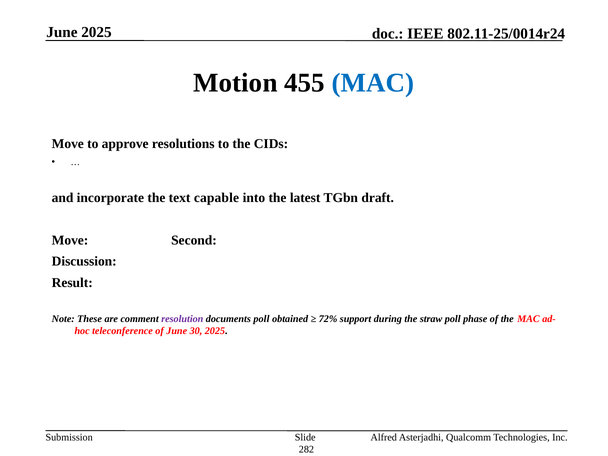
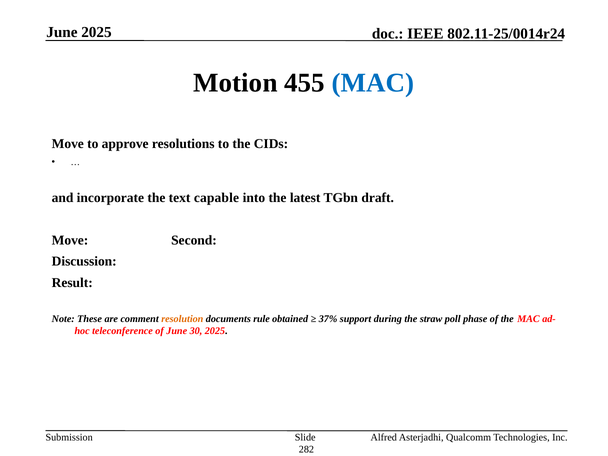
resolution colour: purple -> orange
documents poll: poll -> rule
72%: 72% -> 37%
